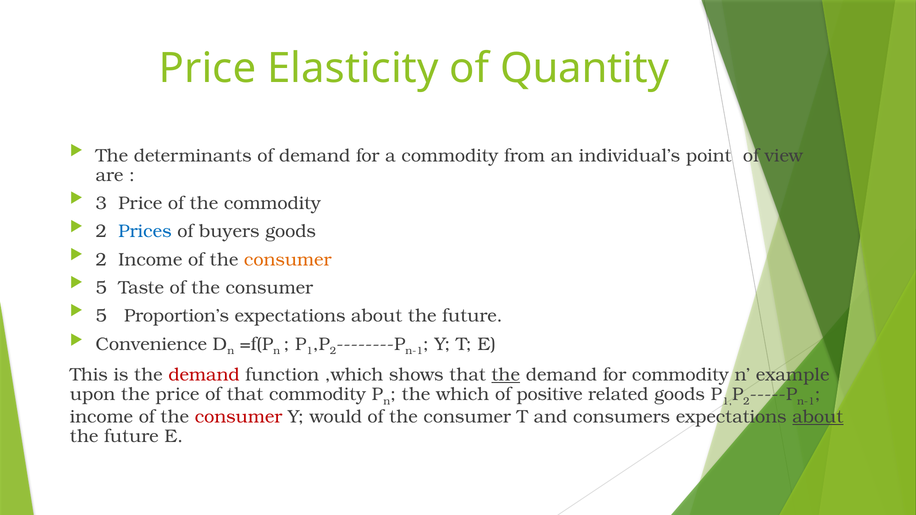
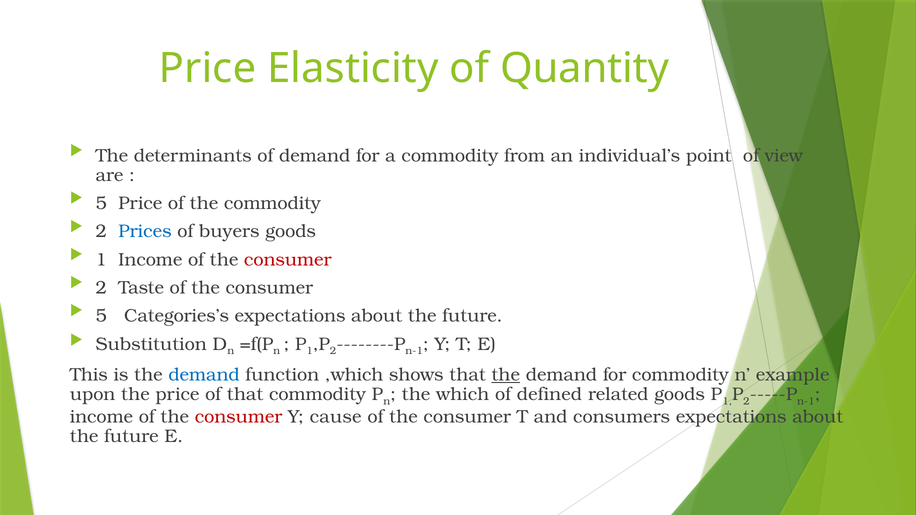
3 at (101, 203): 3 -> 5
2 at (101, 260): 2 -> 1
consumer at (288, 260) colour: orange -> red
5 at (101, 288): 5 -> 2
Proportion’s: Proportion’s -> Categories’s
Convenience: Convenience -> Substitution
demand at (204, 375) colour: red -> blue
positive: positive -> defined
would: would -> cause
about at (818, 417) underline: present -> none
